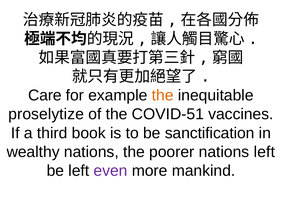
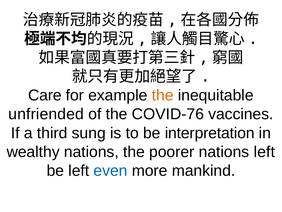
proselytize: proselytize -> unfriended
COVID-51: COVID-51 -> COVID-76
book: book -> sung
sanctification: sanctification -> interpretation
even colour: purple -> blue
